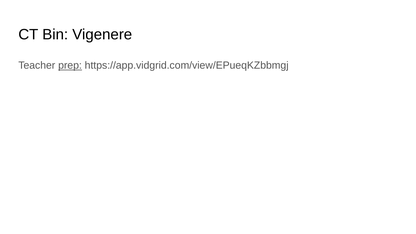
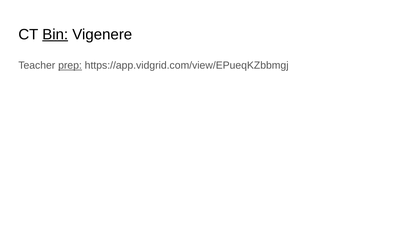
Bin underline: none -> present
